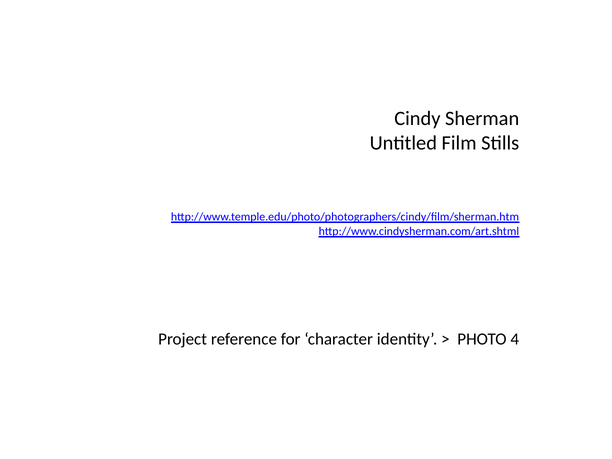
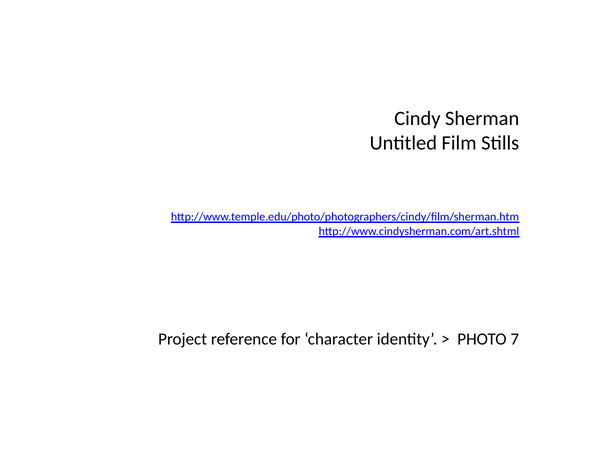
4: 4 -> 7
